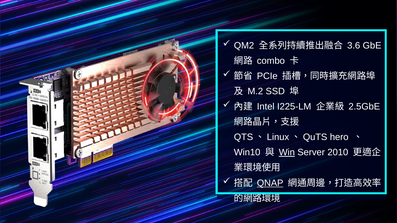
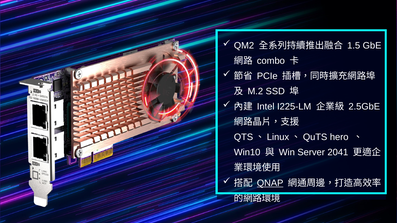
3.6: 3.6 -> 1.5
Win underline: present -> none
2010: 2010 -> 2041
